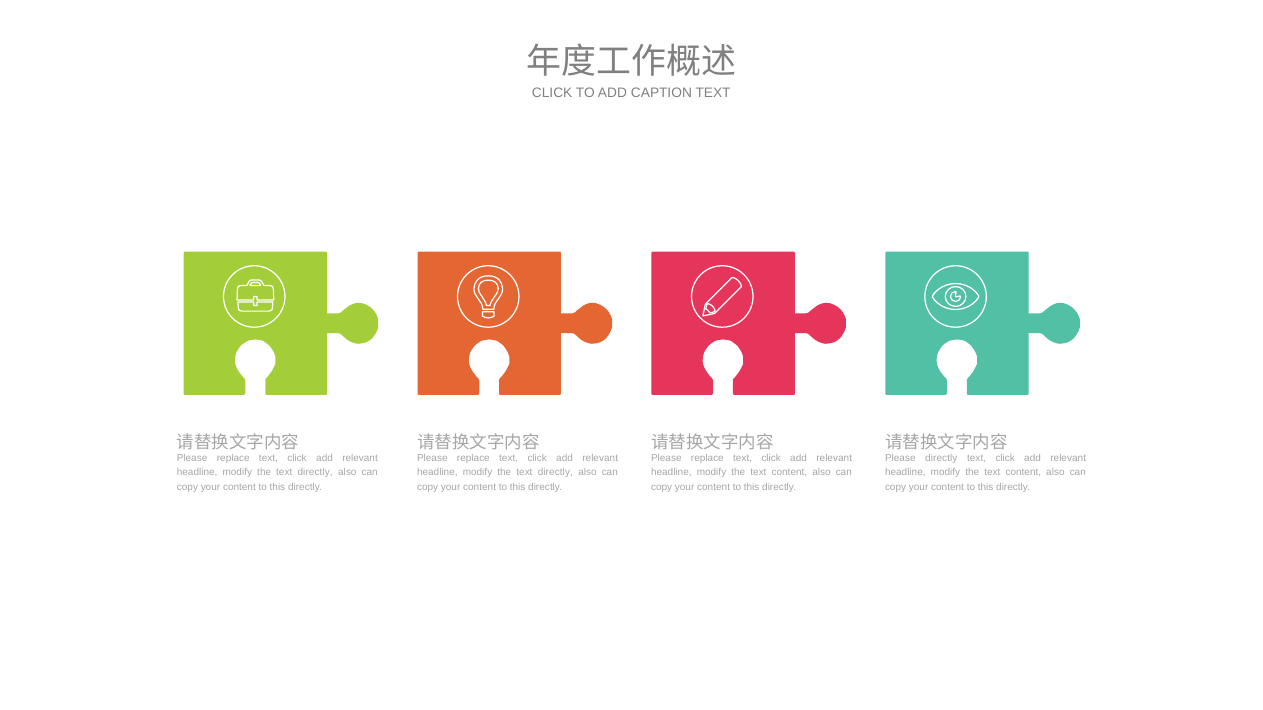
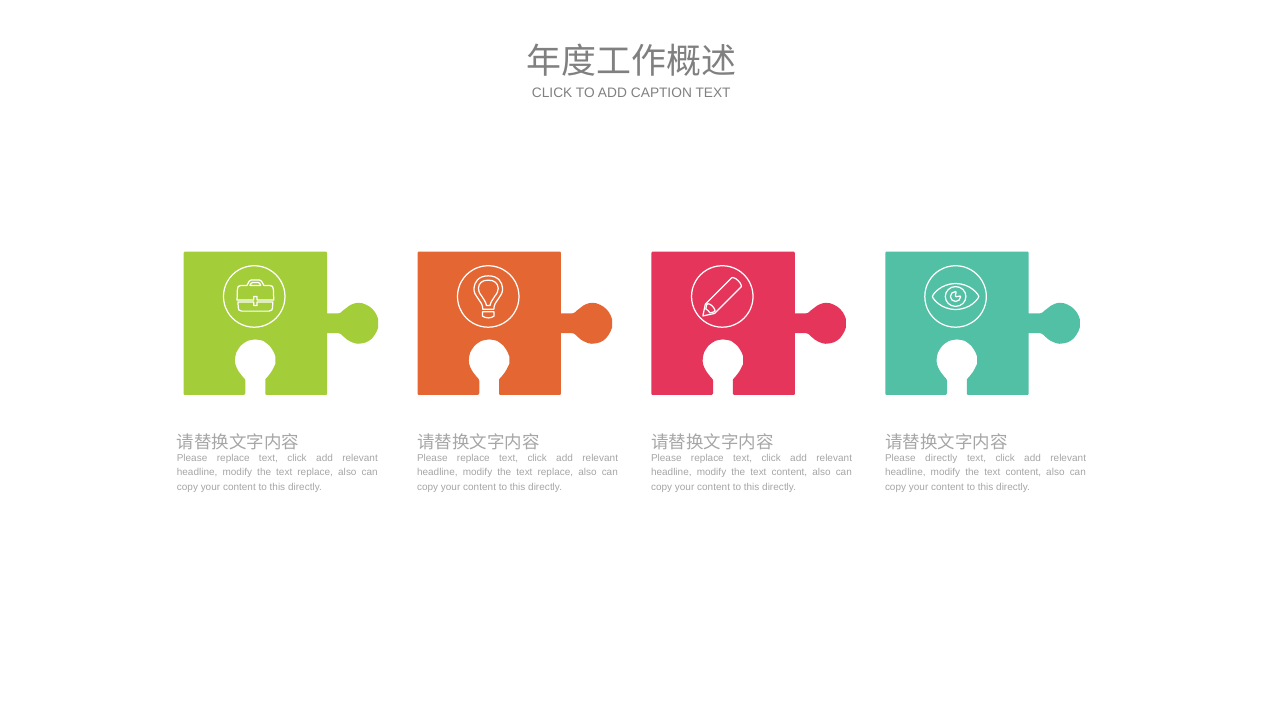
directly at (315, 473): directly -> replace
directly at (555, 473): directly -> replace
